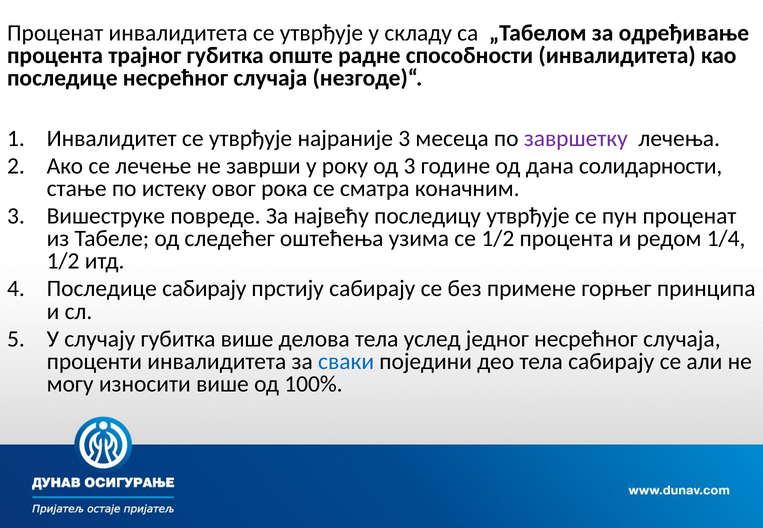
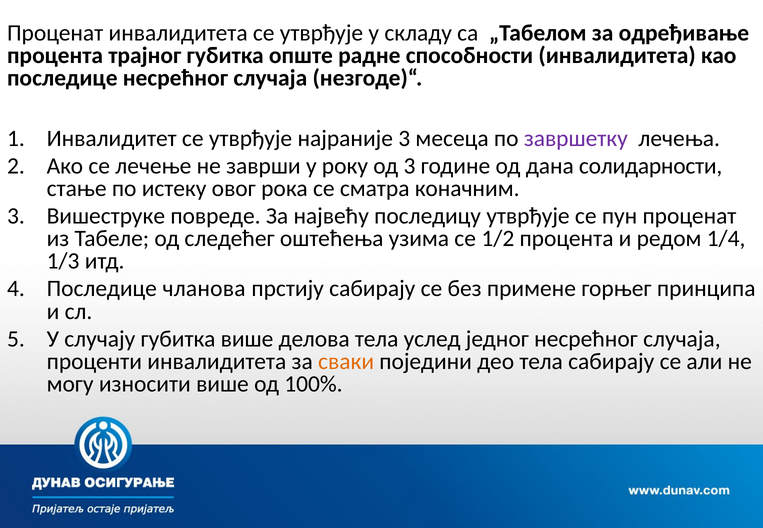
1/2 at (63, 261): 1/2 -> 1/3
Последице сабирају: сабирају -> чланова
сваки colour: blue -> orange
